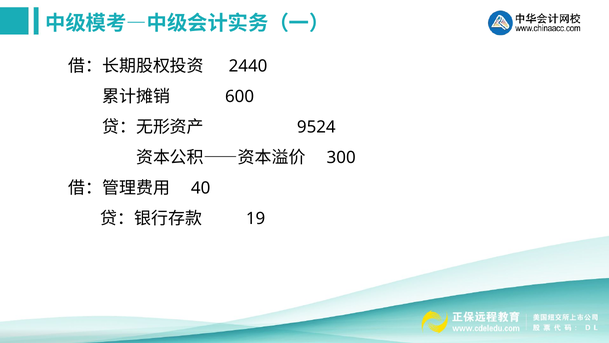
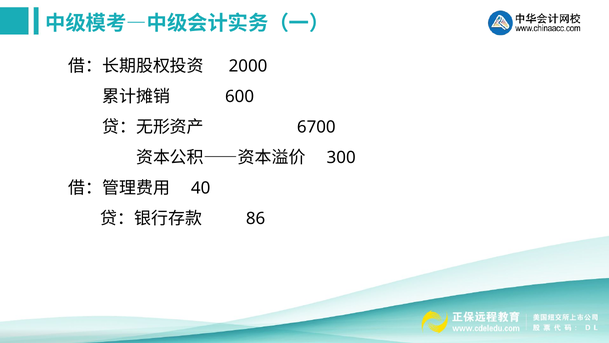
2440: 2440 -> 2000
9524: 9524 -> 6700
19: 19 -> 86
